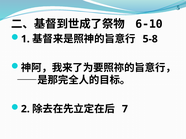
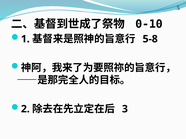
6-10: 6-10 -> 0-10
7: 7 -> 3
